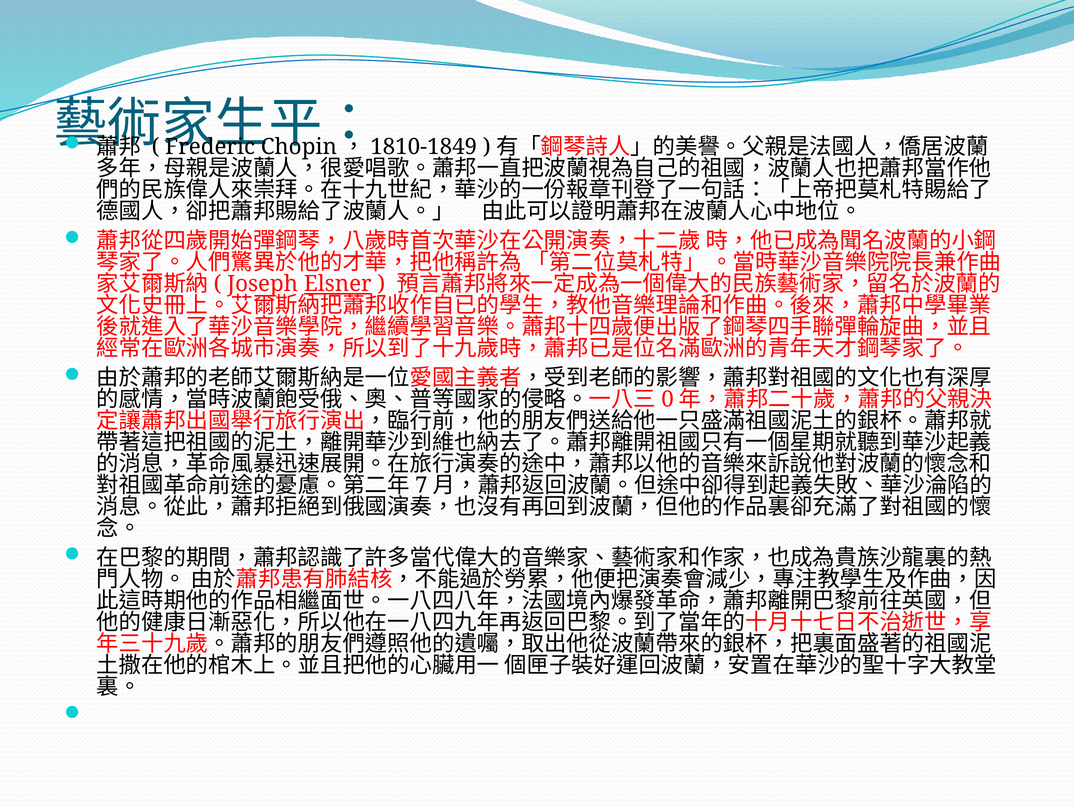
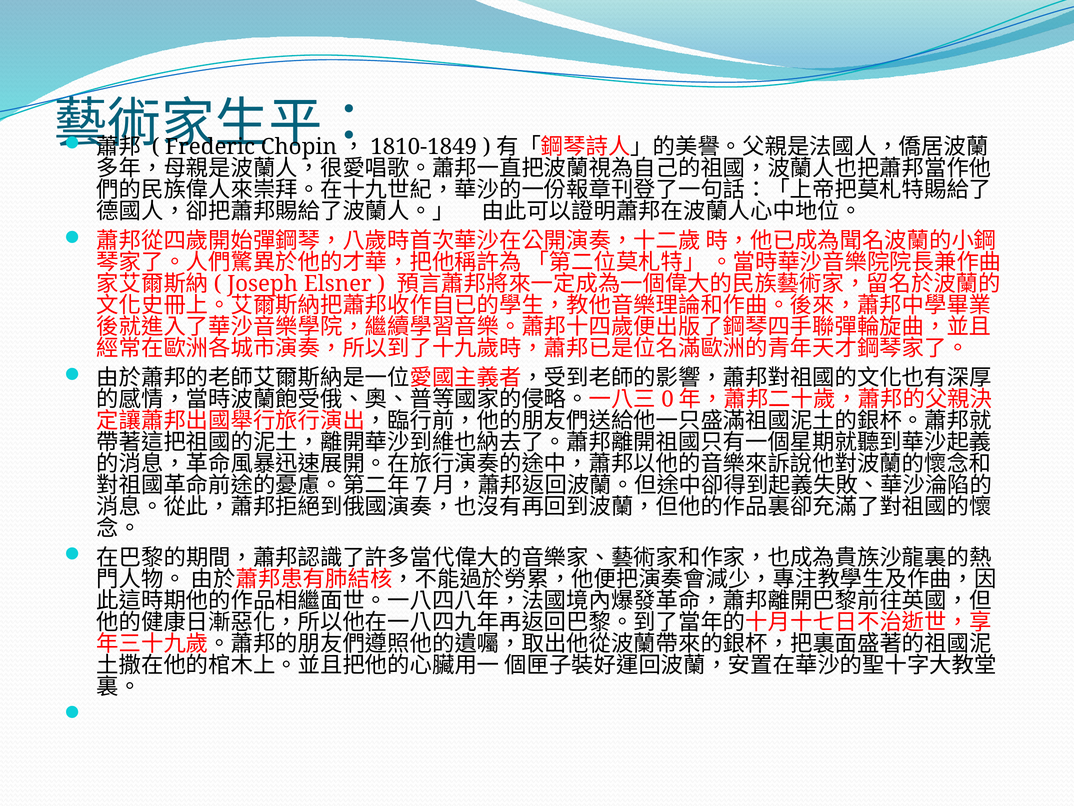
Elsner underline: present -> none
